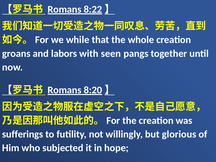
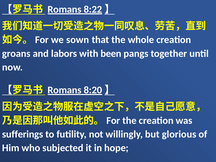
while: while -> sown
seen: seen -> been
